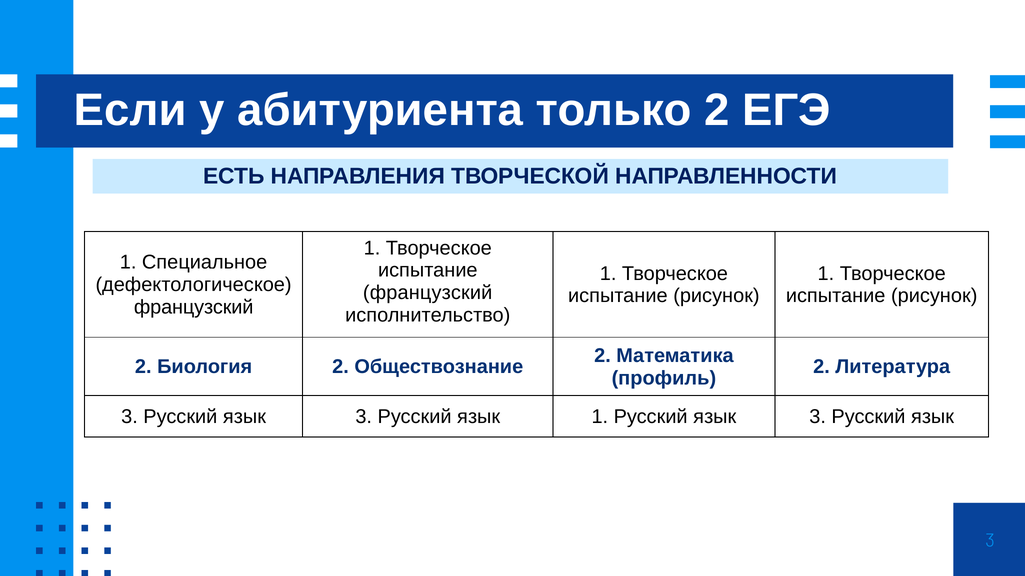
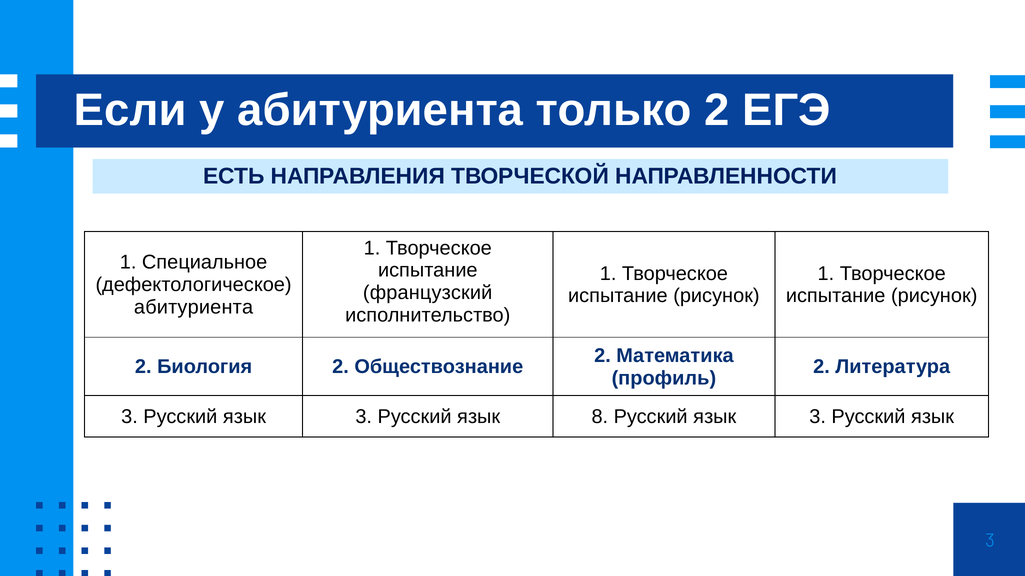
французский at (194, 307): французский -> абитуриента
язык 1: 1 -> 8
